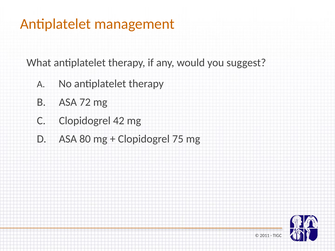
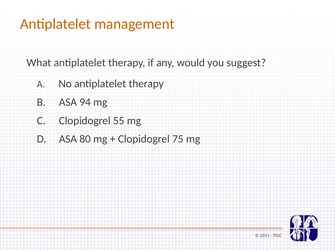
72: 72 -> 94
42: 42 -> 55
